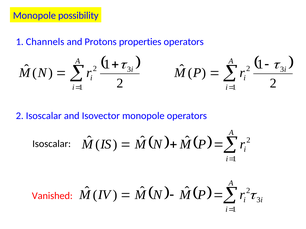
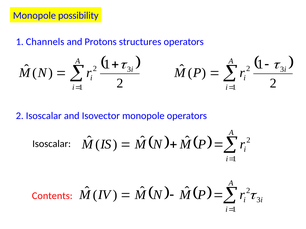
properties: properties -> structures
Vanished: Vanished -> Contents
